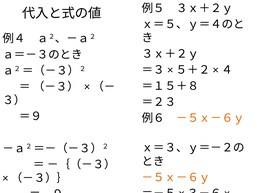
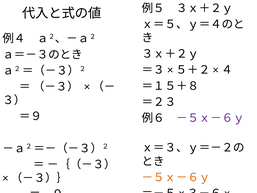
－５ｘ－６ｙ at (210, 118) colour: orange -> purple
